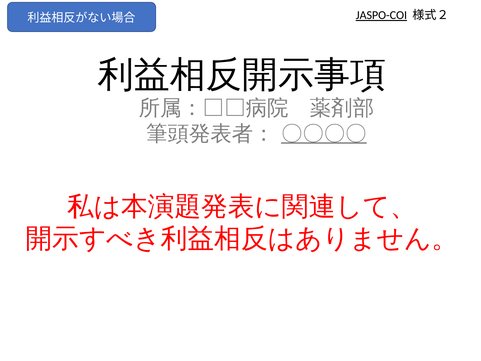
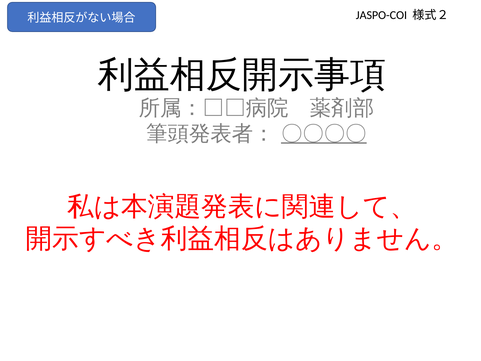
JASPO-COI underline: present -> none
